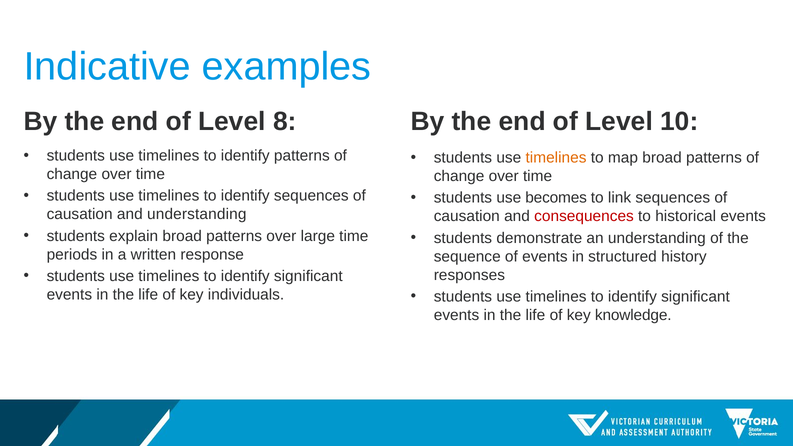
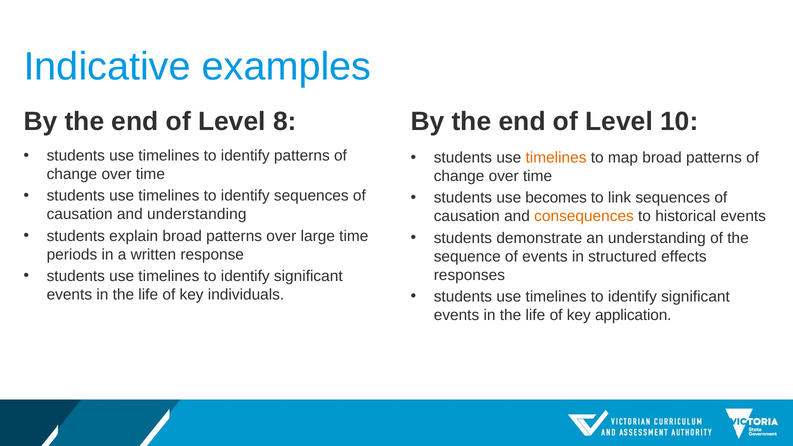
consequences colour: red -> orange
history: history -> effects
knowledge: knowledge -> application
